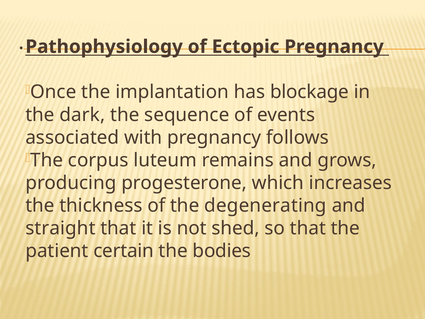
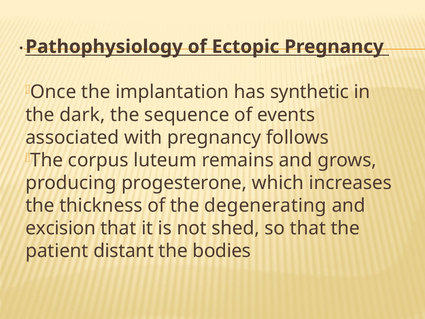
blockage: blockage -> synthetic
straight: straight -> excision
certain: certain -> distant
